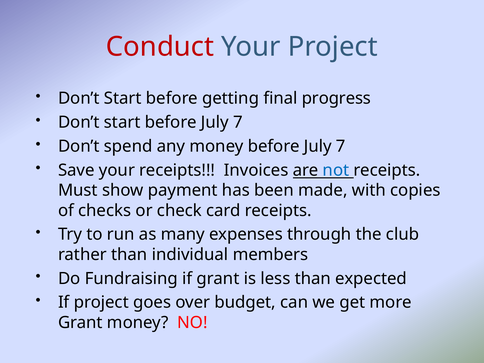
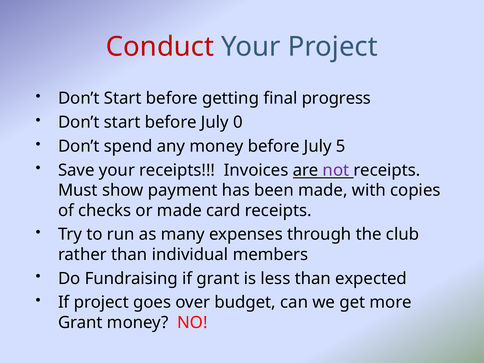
start before July 7: 7 -> 0
money before July 7: 7 -> 5
not colour: blue -> purple
or check: check -> made
